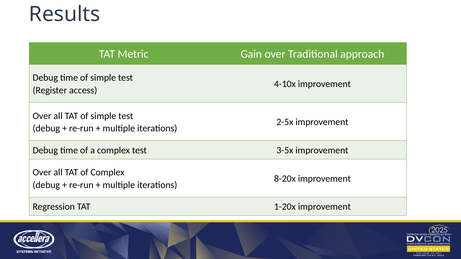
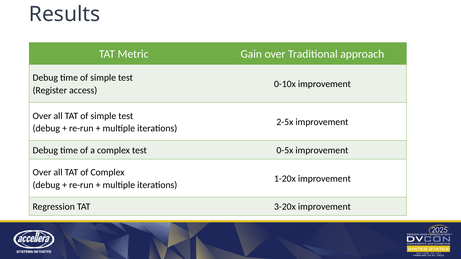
4-10x: 4-10x -> 0-10x
3-5x: 3-5x -> 0-5x
8-20x: 8-20x -> 1-20x
1-20x: 1-20x -> 3-20x
